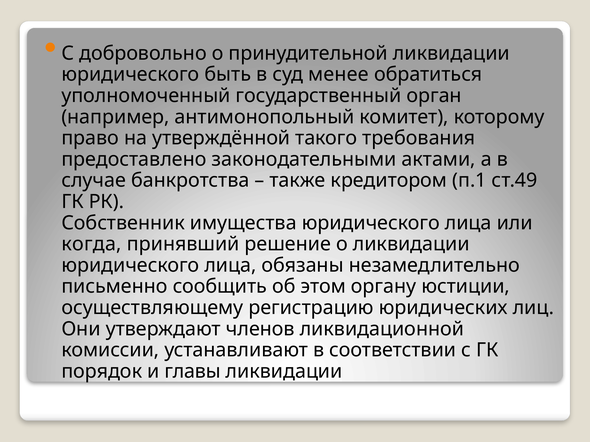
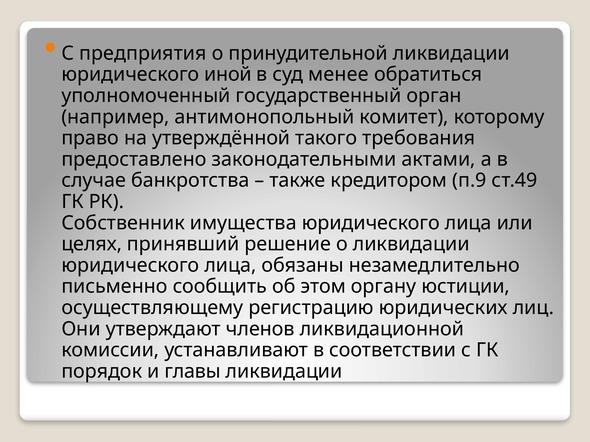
добровольно: добровольно -> предприятия
быть: быть -> иной
п.1: п.1 -> п.9
когда: когда -> целях
